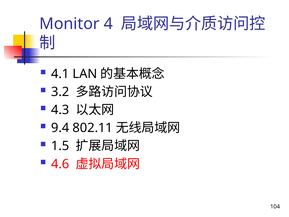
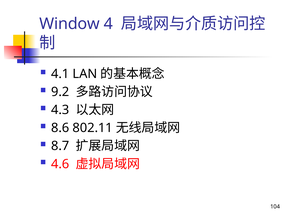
Monitor: Monitor -> Window
3.2: 3.2 -> 9.2
9.4: 9.4 -> 8.6
1.5: 1.5 -> 8.7
